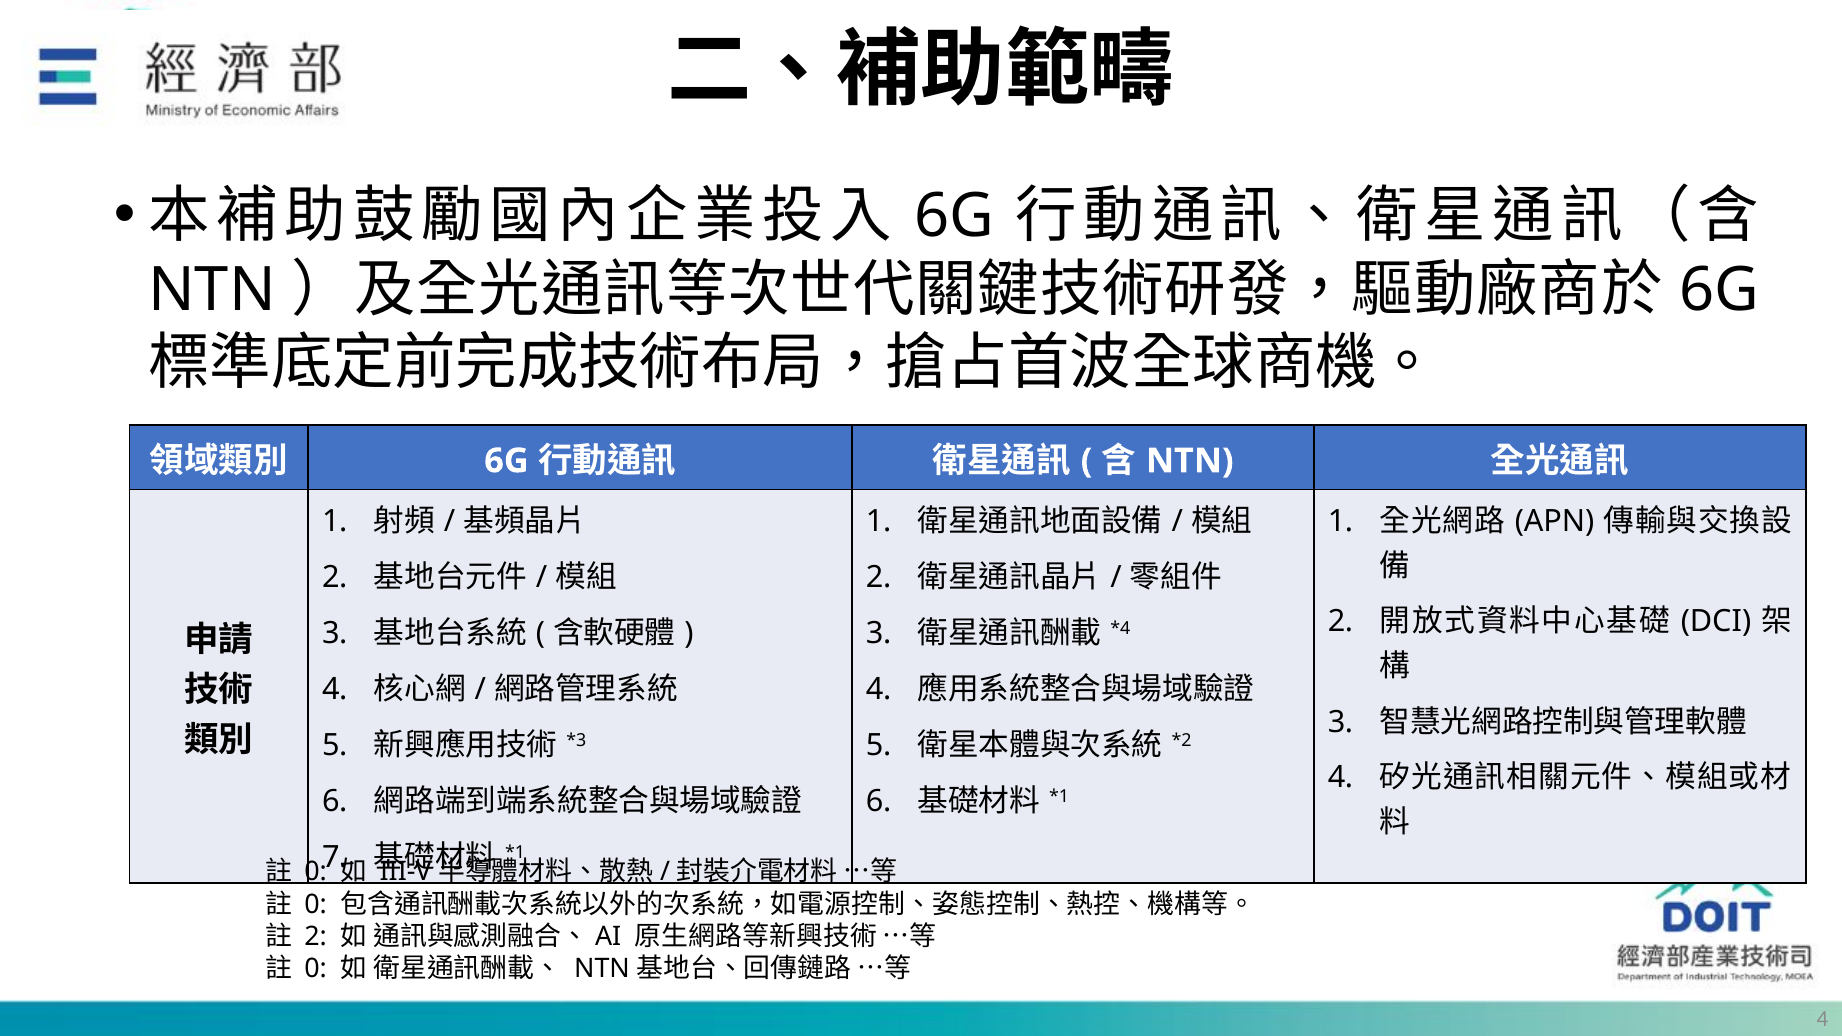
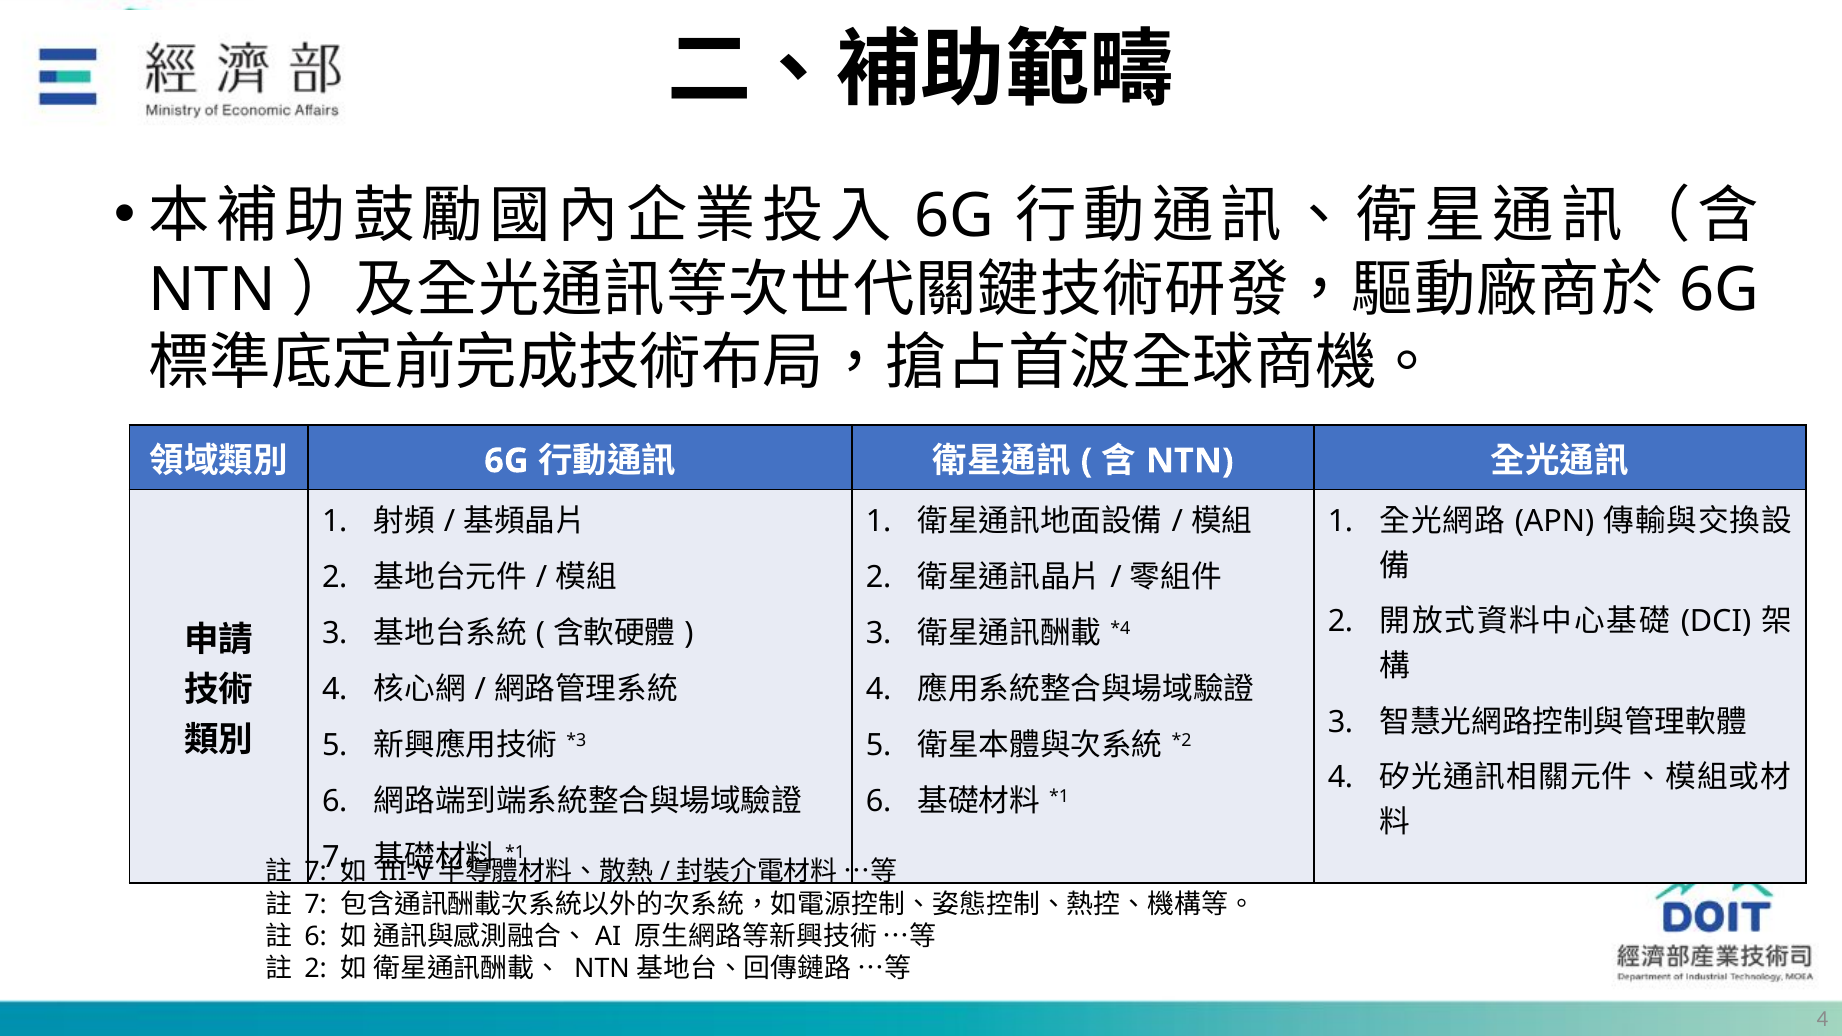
0 at (316, 872): 0 -> 7
0 at (316, 904): 0 -> 7
2 at (316, 937): 2 -> 6
0 at (316, 969): 0 -> 2
